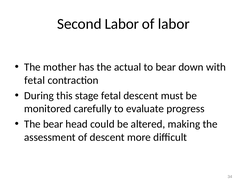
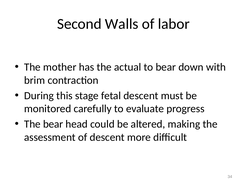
Second Labor: Labor -> Walls
fetal at (35, 80): fetal -> brim
